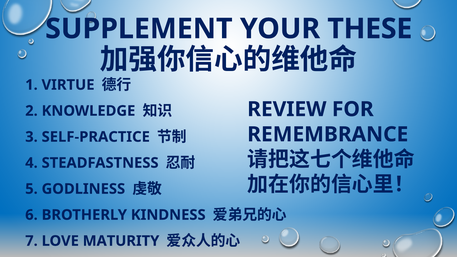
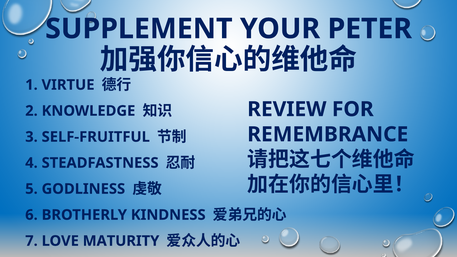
THESE: THESE -> PETER
SELF-PRACTICE: SELF-PRACTICE -> SELF-FRUITFUL
